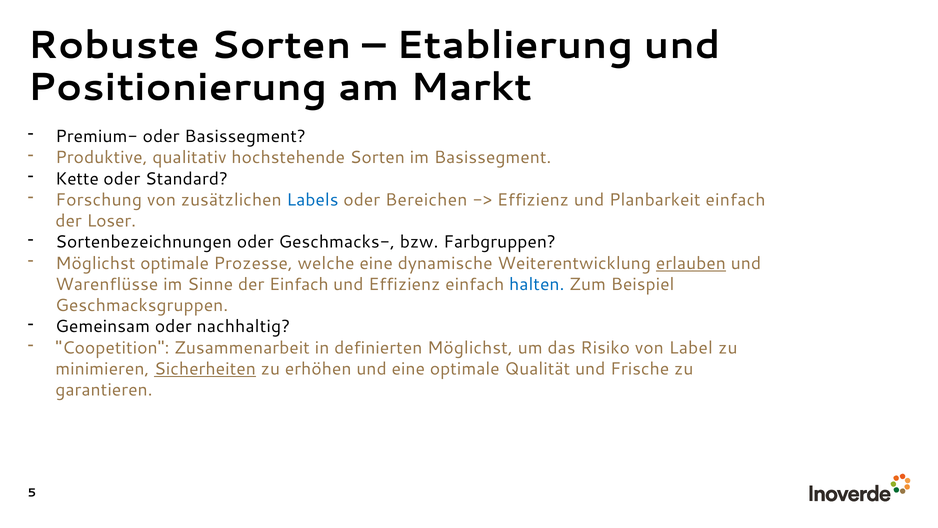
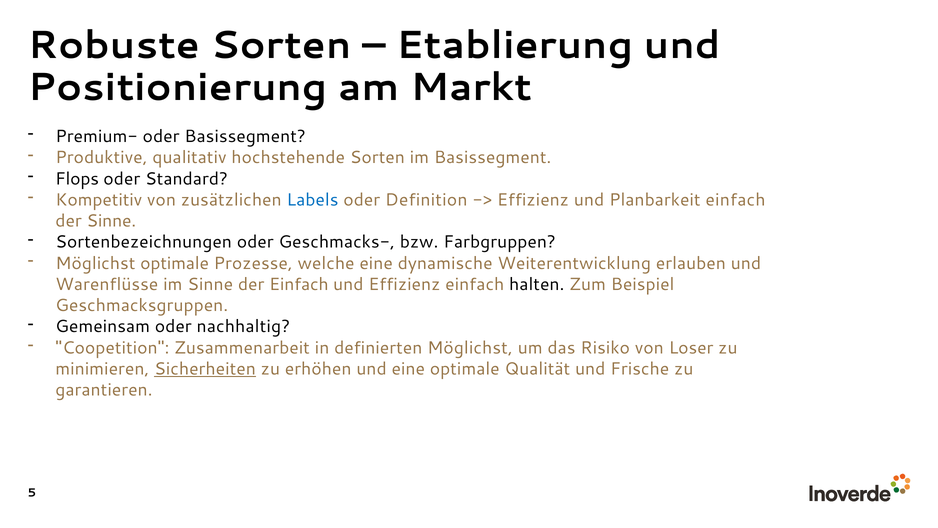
Kette: Kette -> Flops
Forschung: Forschung -> Kompetitiv
Bereichen: Bereichen -> Definition
der Loser: Loser -> Sinne
erlauben underline: present -> none
halten colour: blue -> black
Label: Label -> Loser
